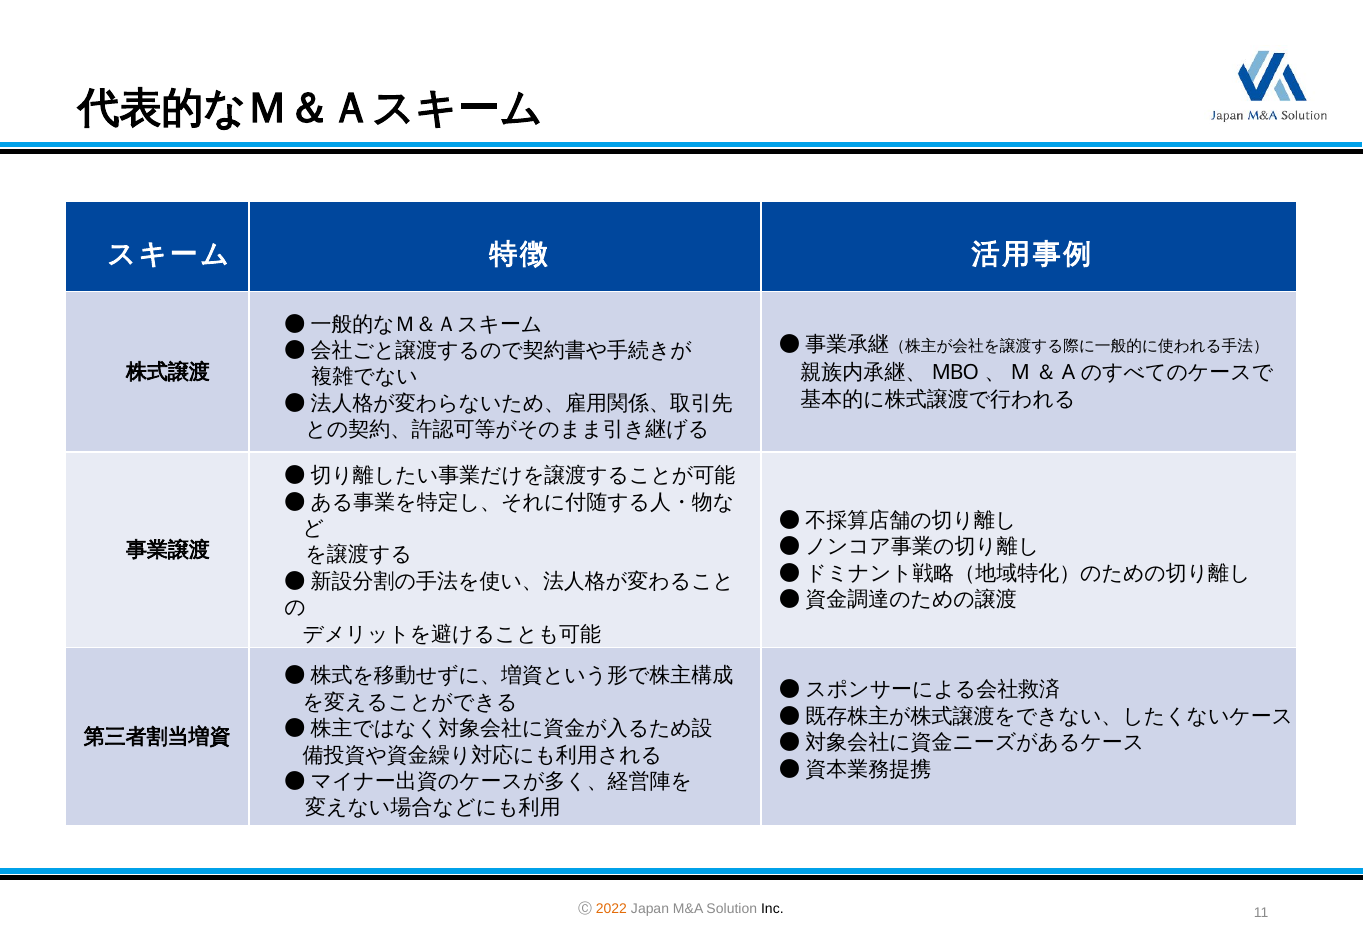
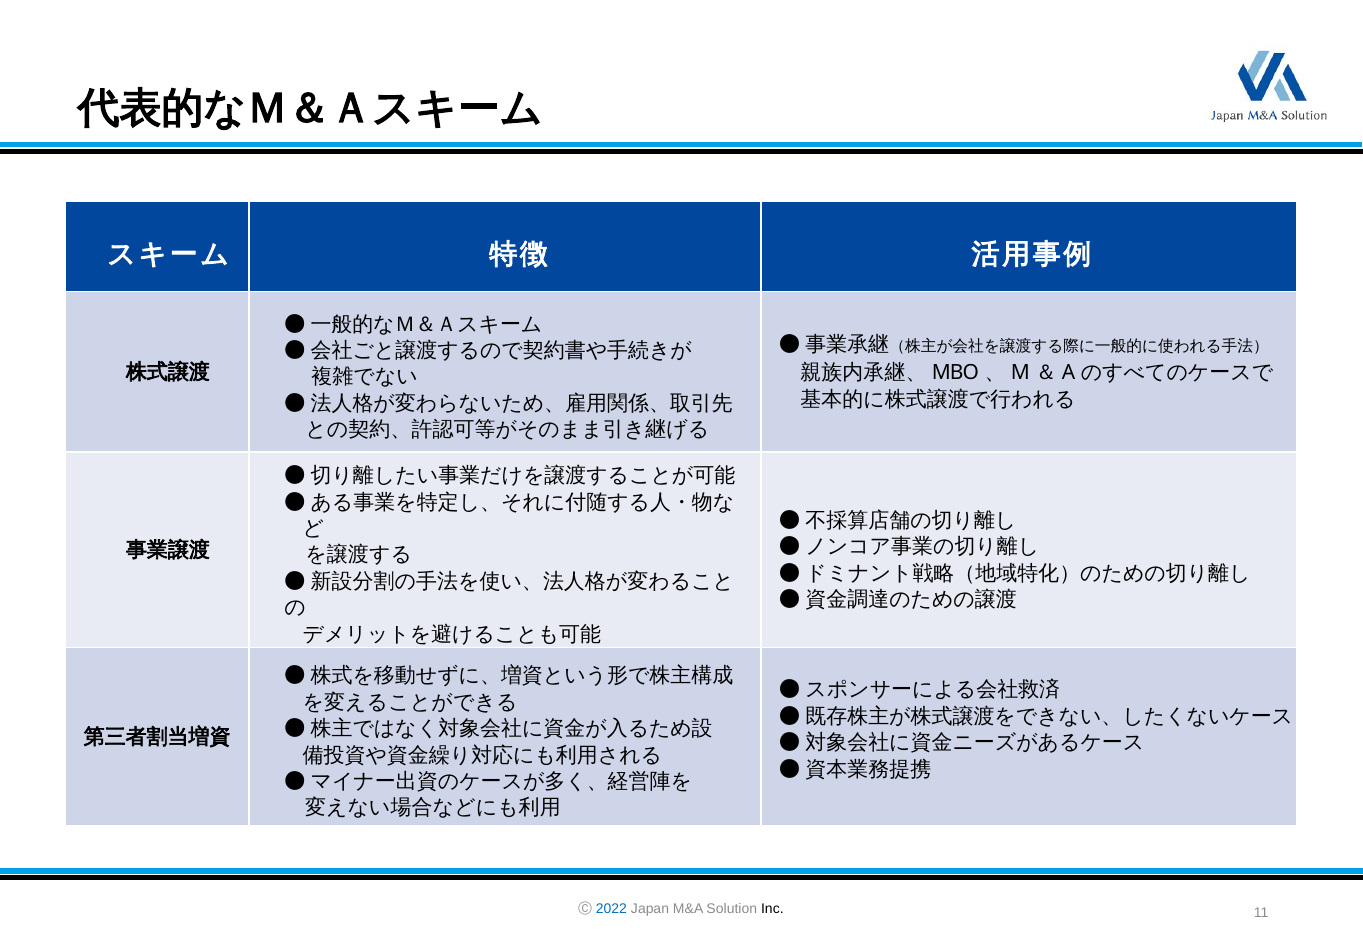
2022 colour: orange -> blue
